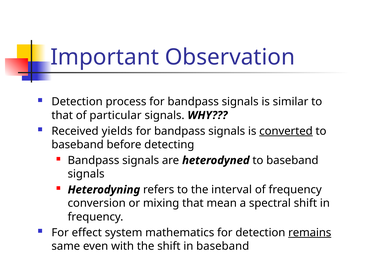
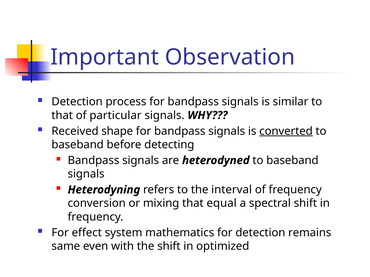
yields: yields -> shape
mean: mean -> equal
remains underline: present -> none
in baseband: baseband -> optimized
